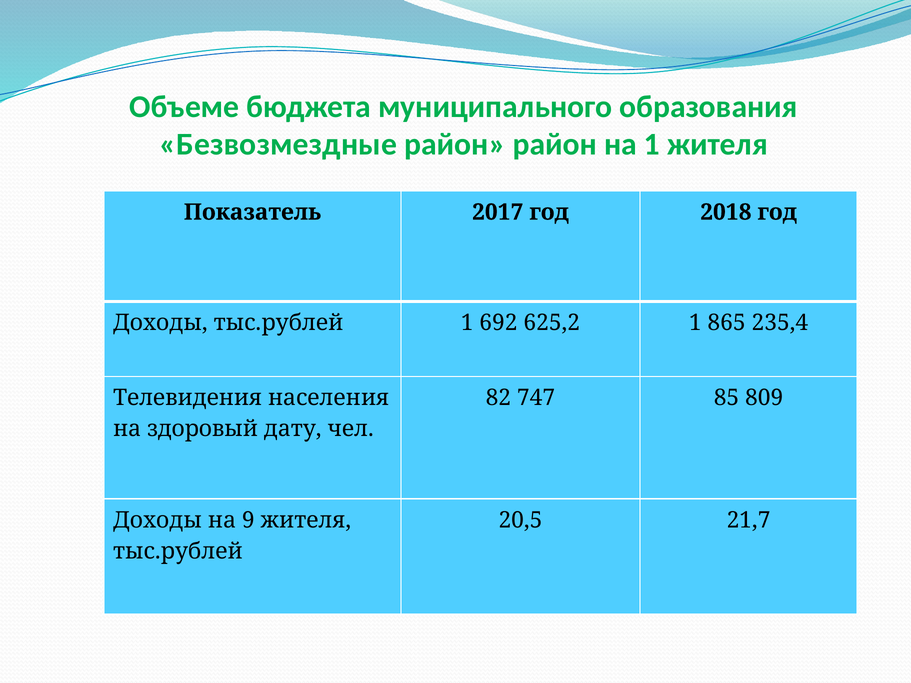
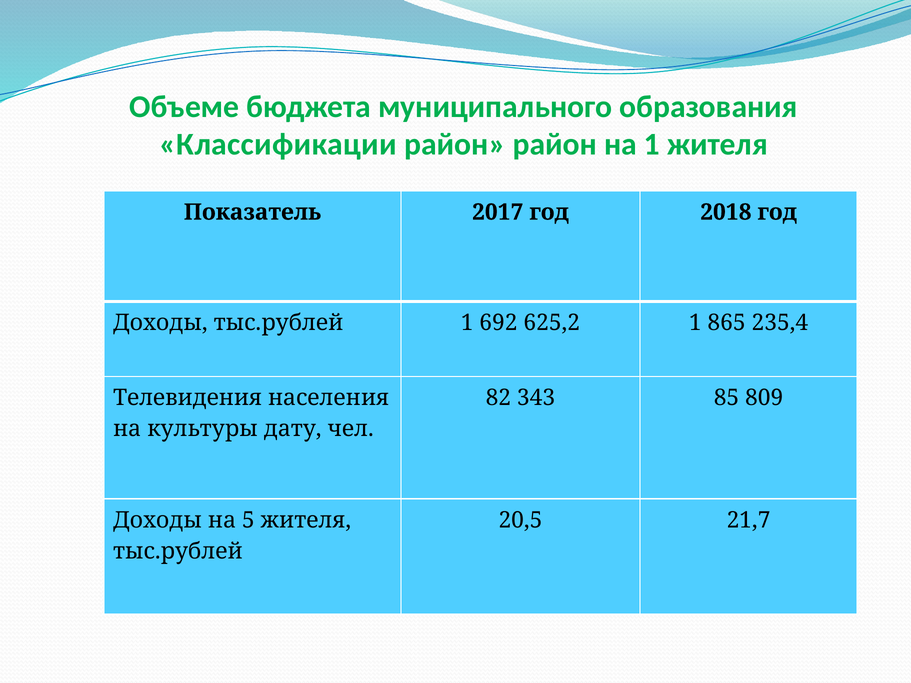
Безвозмездные: Безвозмездные -> Классификации
747: 747 -> 343
здоровый: здоровый -> культуры
9: 9 -> 5
